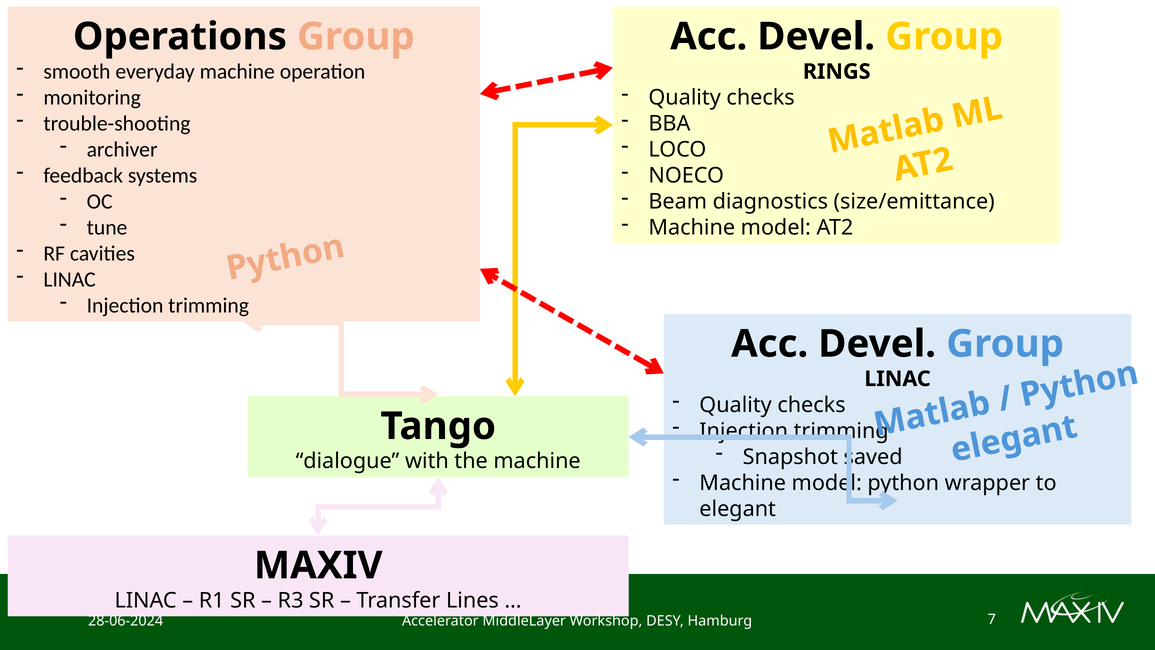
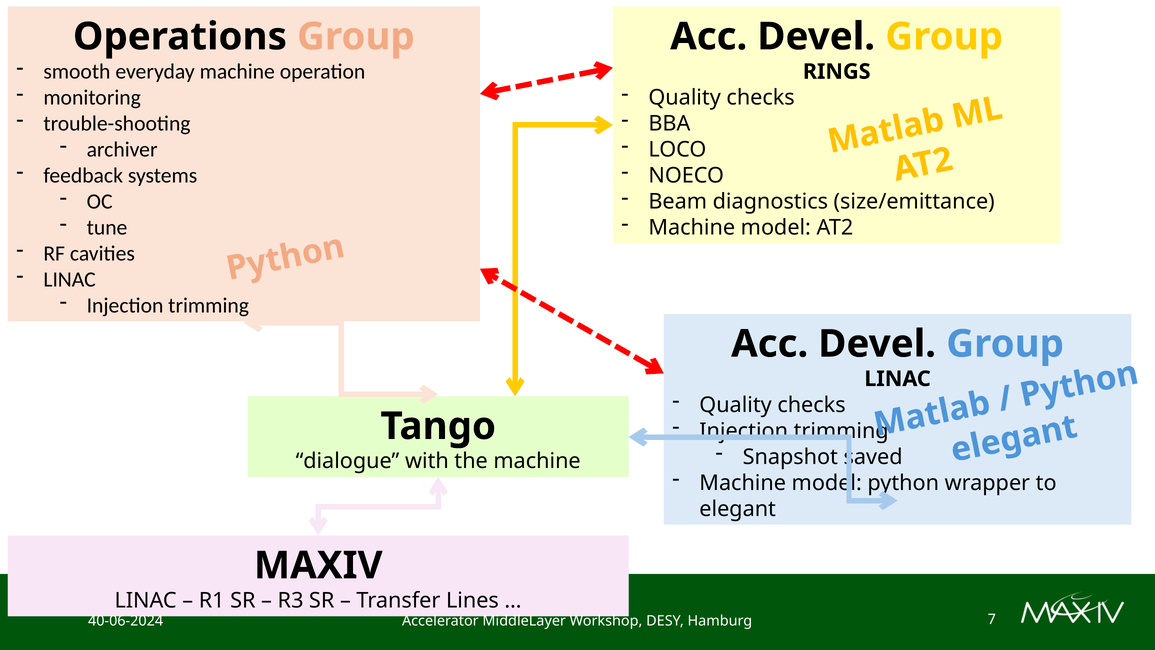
28-06-2024: 28-06-2024 -> 40-06-2024
